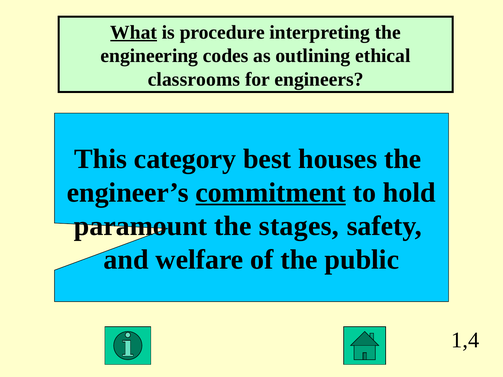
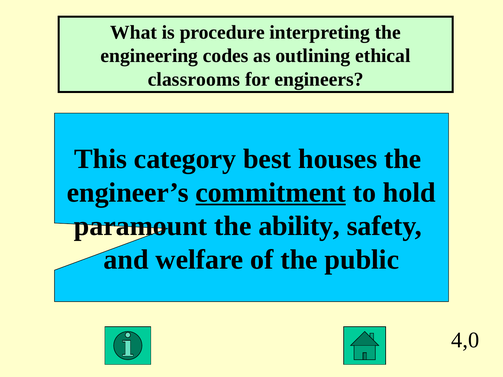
What underline: present -> none
stages: stages -> ability
1,4: 1,4 -> 4,0
